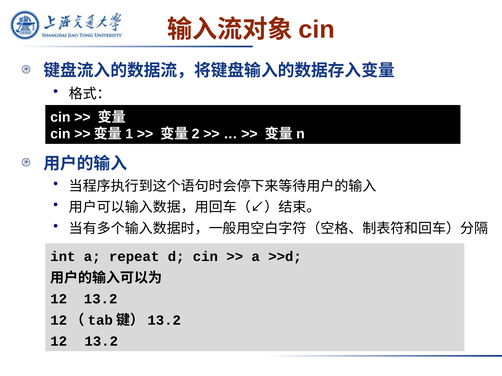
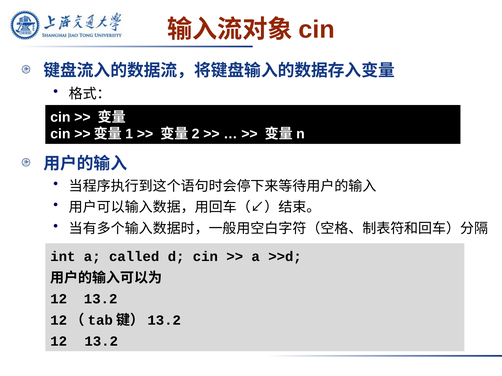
repeat: repeat -> called
